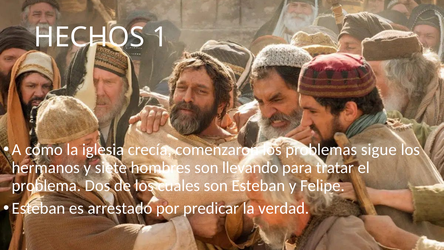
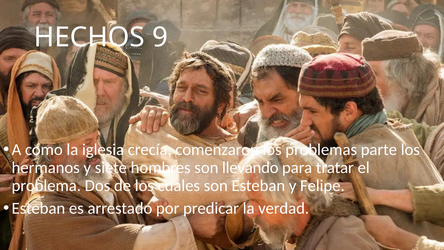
1: 1 -> 9
sigue: sigue -> parte
